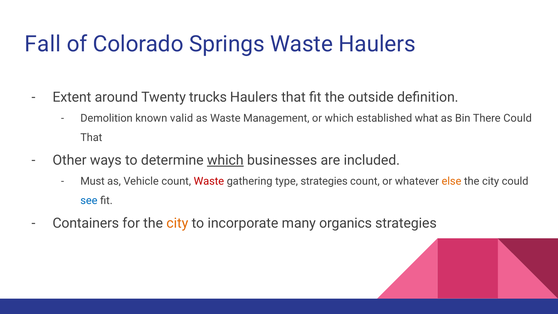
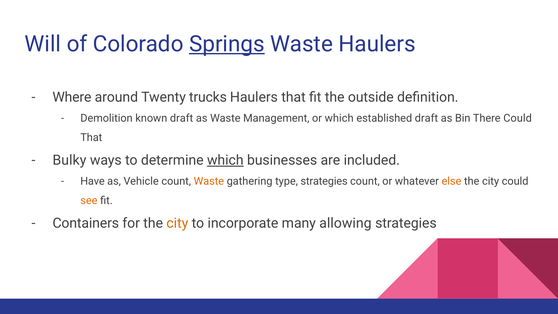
Fall: Fall -> Will
Springs underline: none -> present
Extent: Extent -> Where
known valid: valid -> draft
established what: what -> draft
Other: Other -> Bulky
Must: Must -> Have
Waste at (209, 181) colour: red -> orange
see colour: blue -> orange
organics: organics -> allowing
